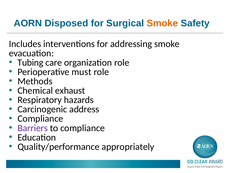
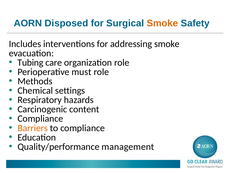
exhaust: exhaust -> settings
address: address -> content
Barriers colour: purple -> orange
appropriately: appropriately -> management
